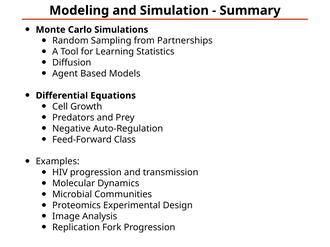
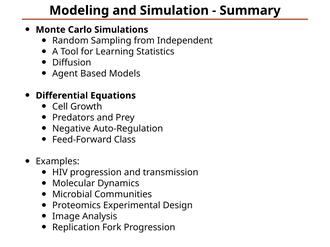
Partnerships: Partnerships -> Independent
